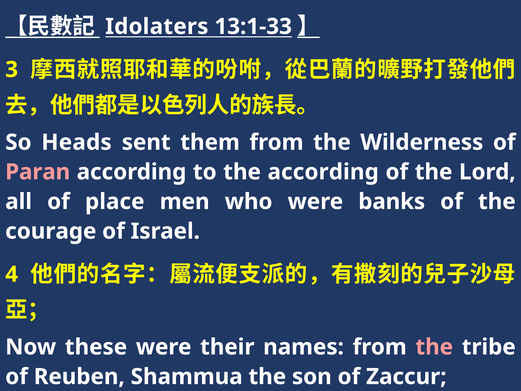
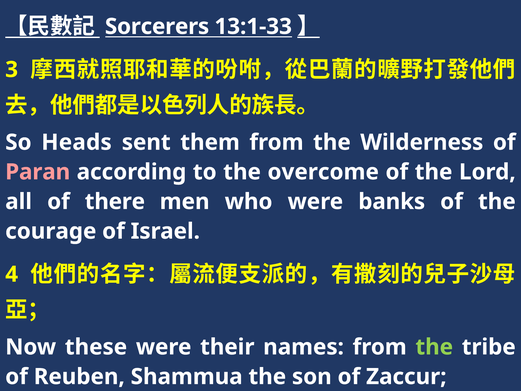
Idolaters: Idolaters -> Sorcerers
the according: according -> overcome
place: place -> there
the at (434, 347) colour: pink -> light green
